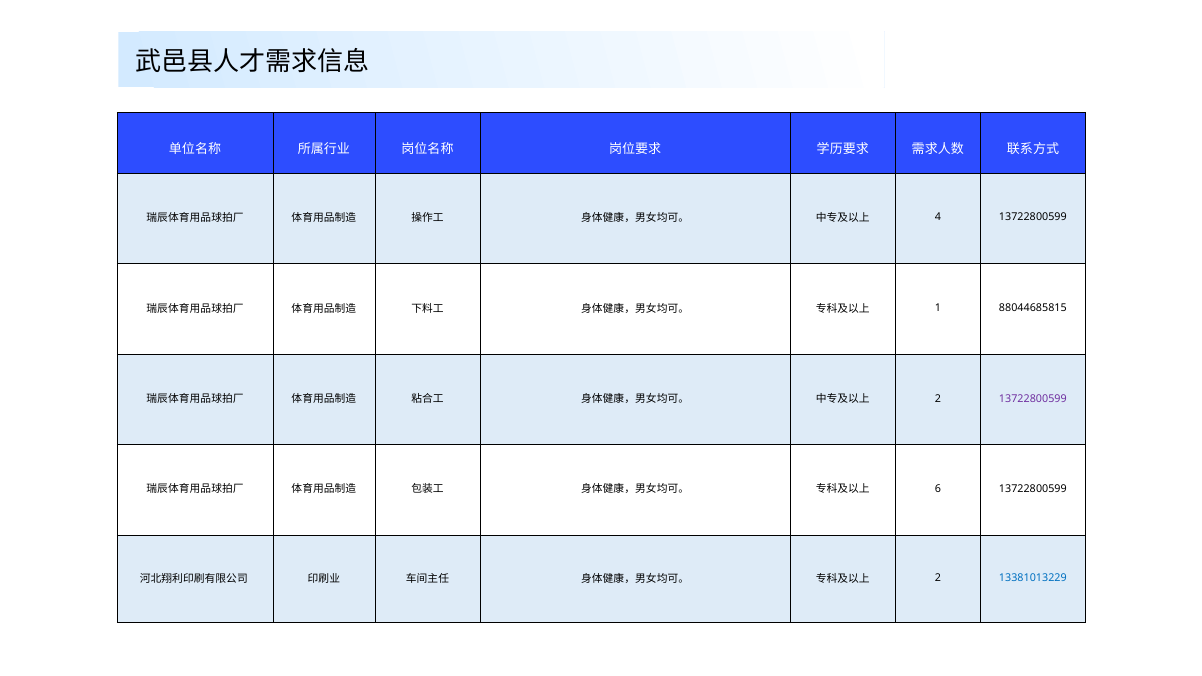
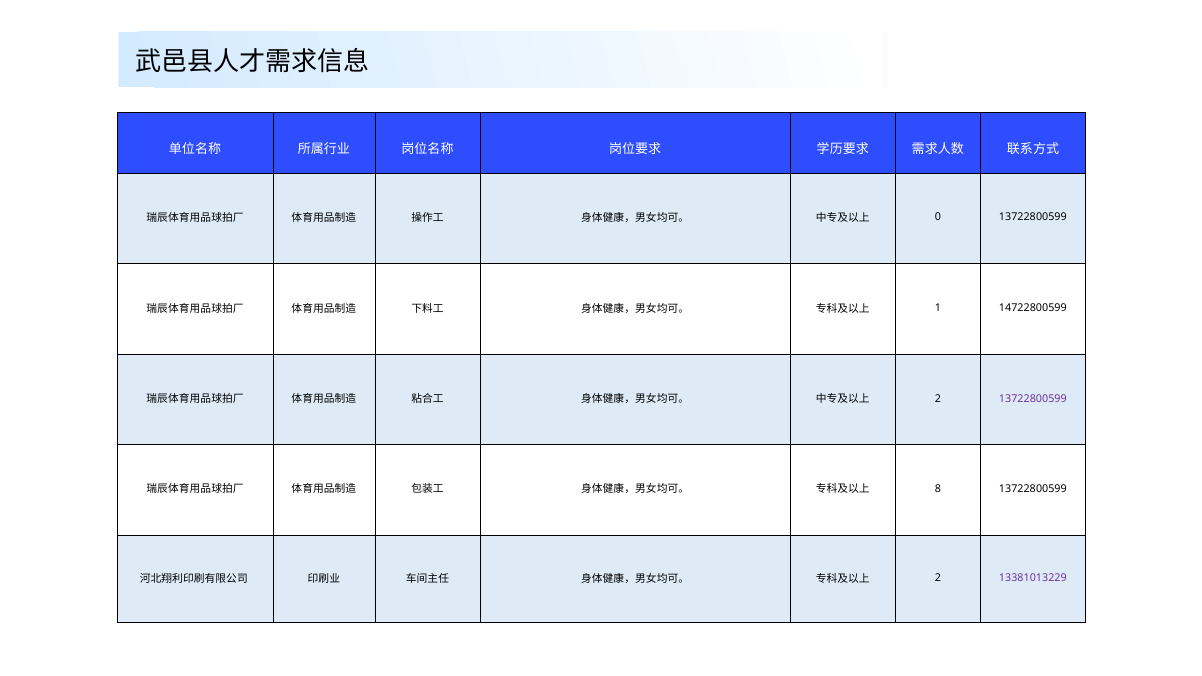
4: 4 -> 0
88044685815: 88044685815 -> 14722800599
6: 6 -> 8
13381013229 colour: blue -> purple
